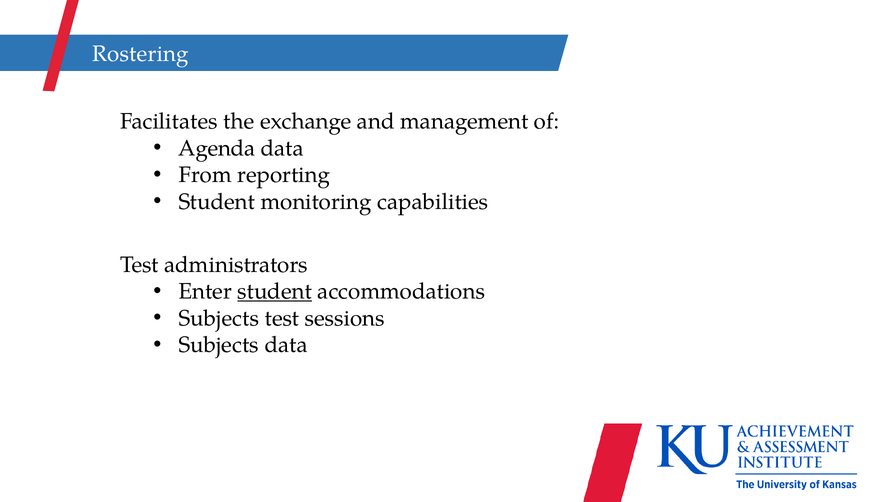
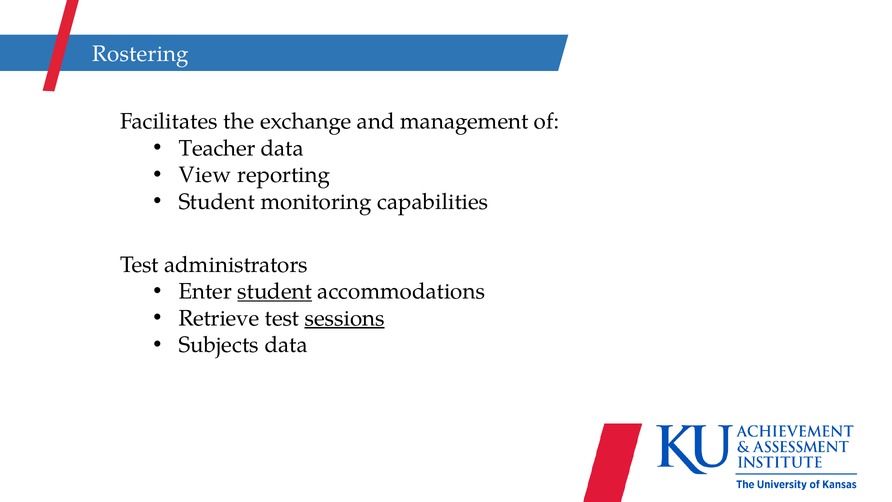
Agenda: Agenda -> Teacher
From: From -> View
Subjects at (219, 318): Subjects -> Retrieve
sessions underline: none -> present
